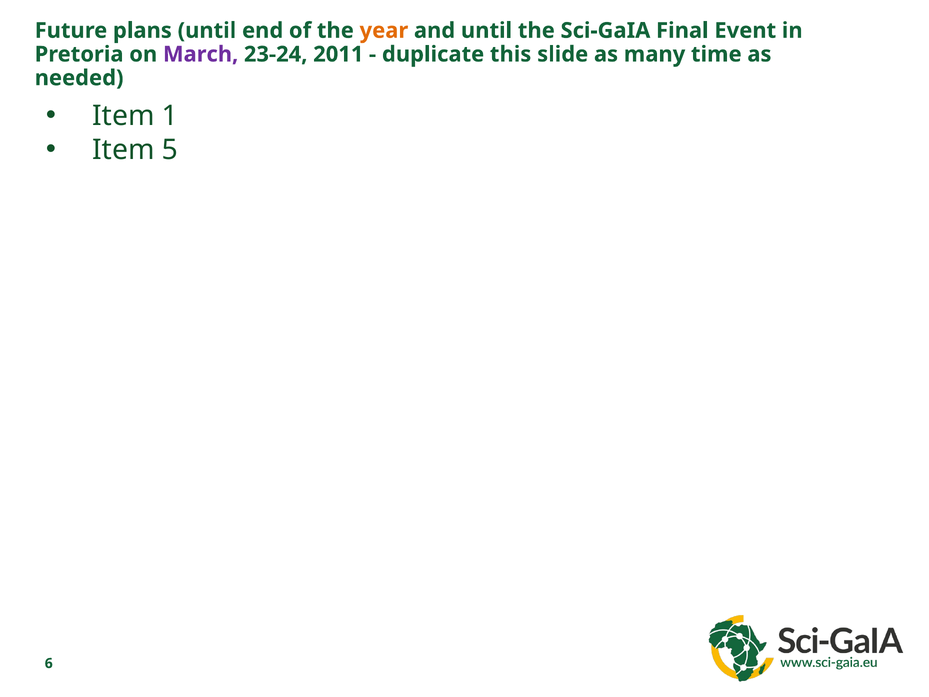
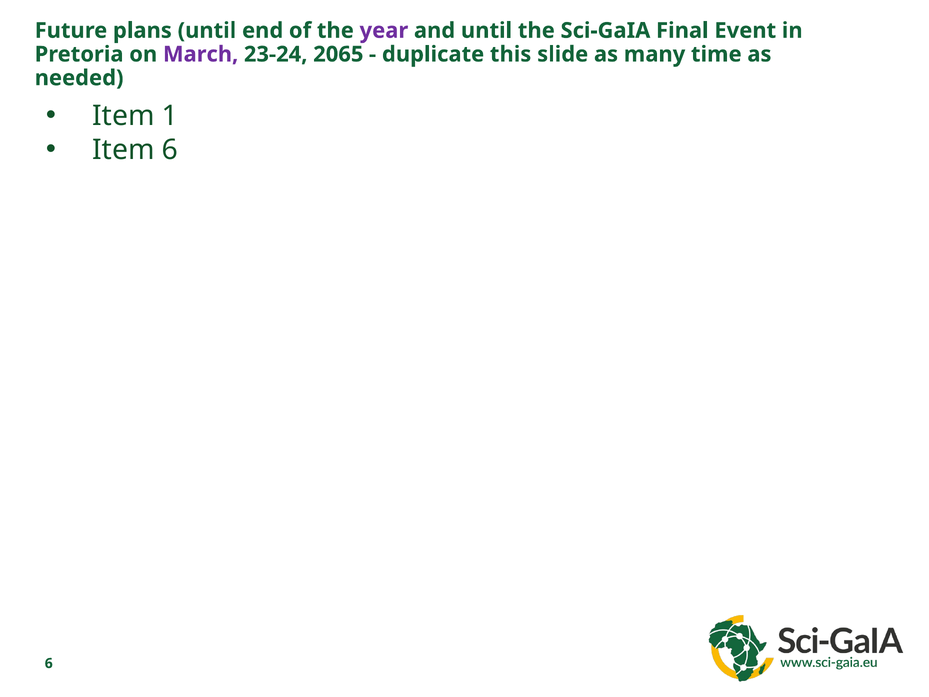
year colour: orange -> purple
2011: 2011 -> 2065
Item 5: 5 -> 6
